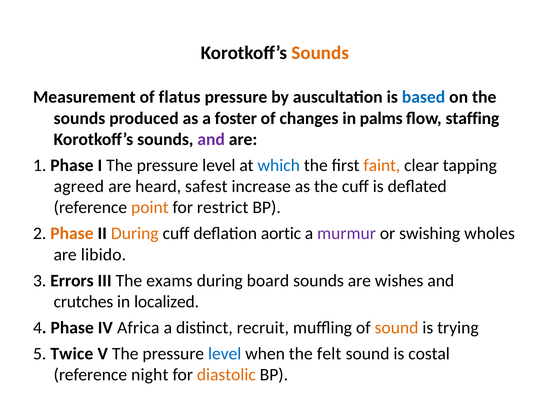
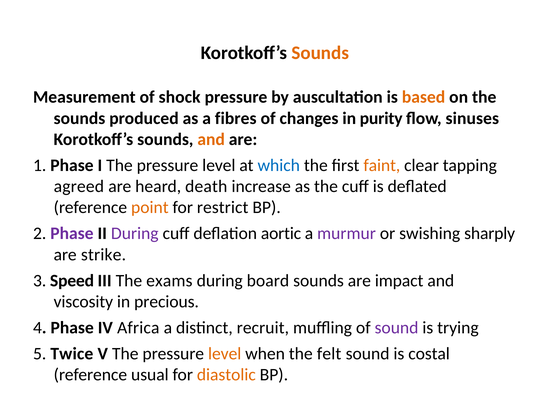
flatus: flatus -> shock
based colour: blue -> orange
foster: foster -> fibres
palms: palms -> purity
staffing: staffing -> sinuses
and at (211, 139) colour: purple -> orange
safest: safest -> death
Phase at (72, 233) colour: orange -> purple
During at (135, 233) colour: orange -> purple
wholes: wholes -> sharply
libido: libido -> strike
Errors: Errors -> Speed
wishes: wishes -> impact
crutches: crutches -> viscosity
localized: localized -> precious
sound at (397, 327) colour: orange -> purple
level at (225, 353) colour: blue -> orange
night: night -> usual
